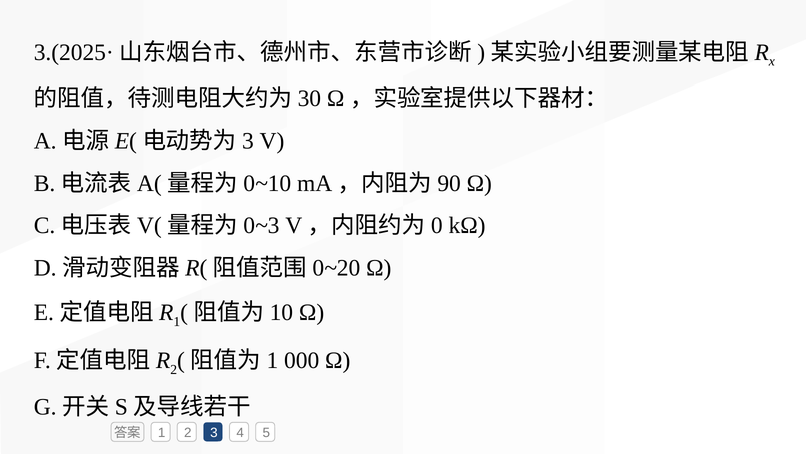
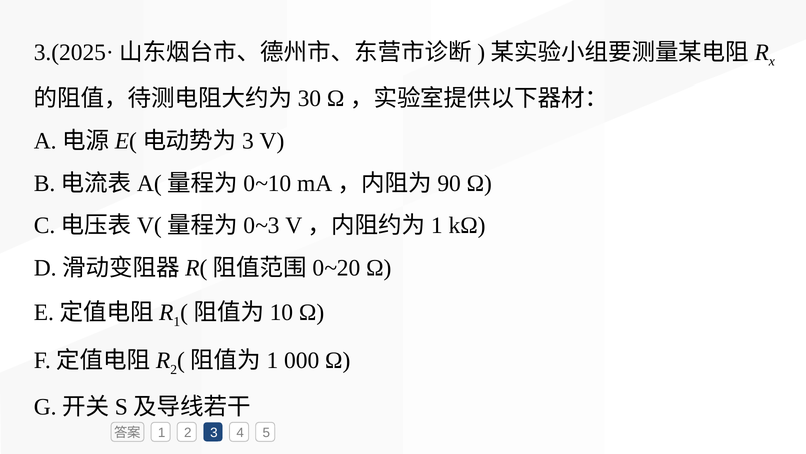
0 at (437, 225): 0 -> 1
